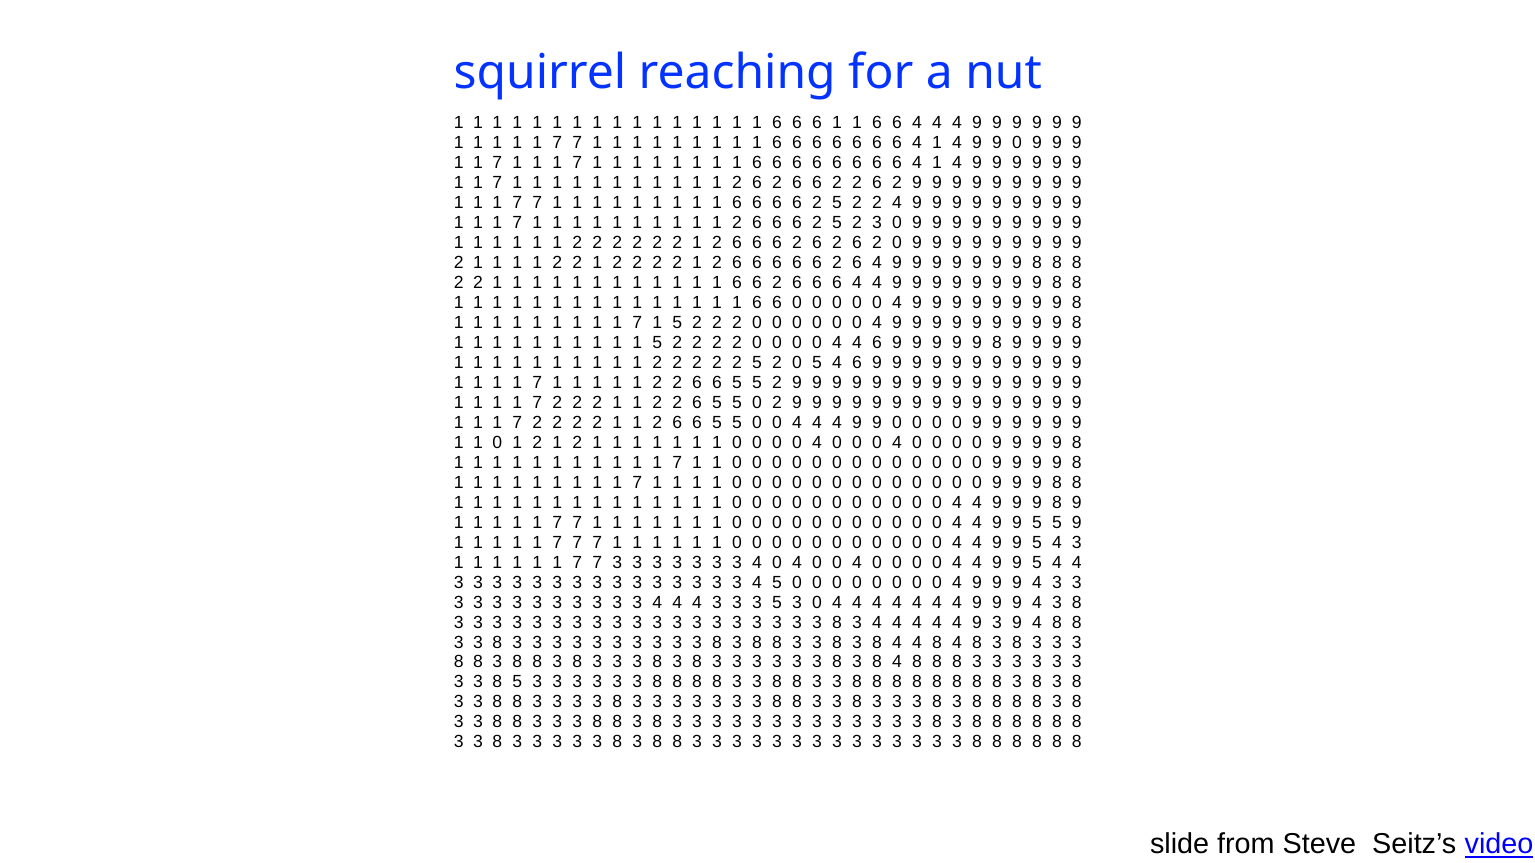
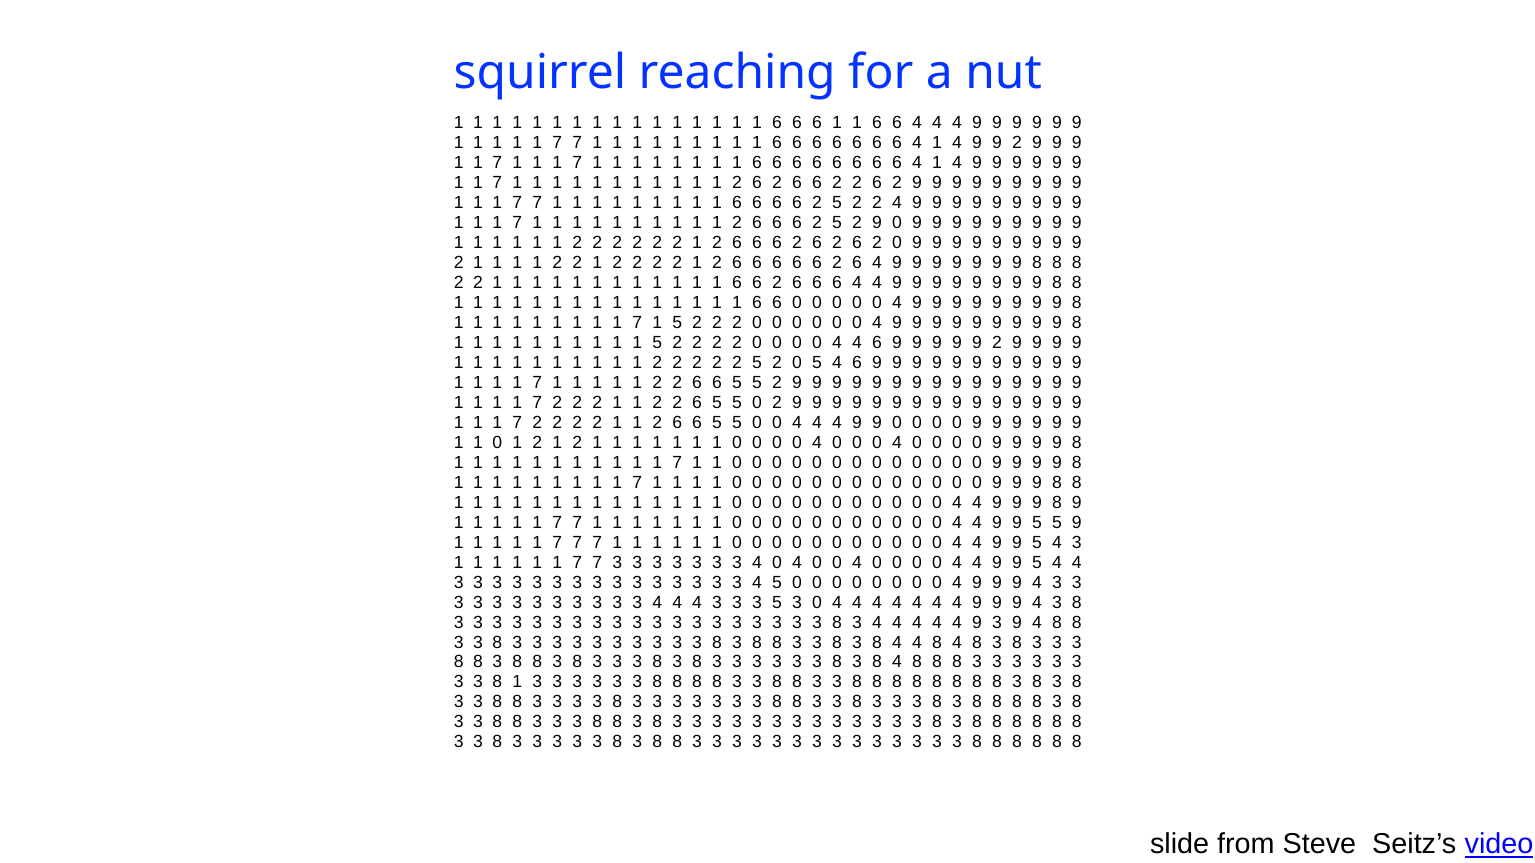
0 at (1017, 143): 0 -> 2
2 5 2 3: 3 -> 9
8 at (997, 343): 8 -> 2
3 8 5: 5 -> 1
